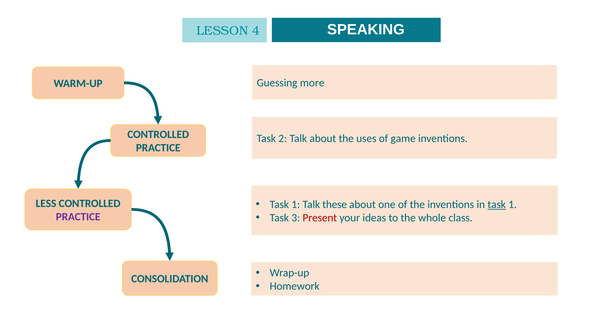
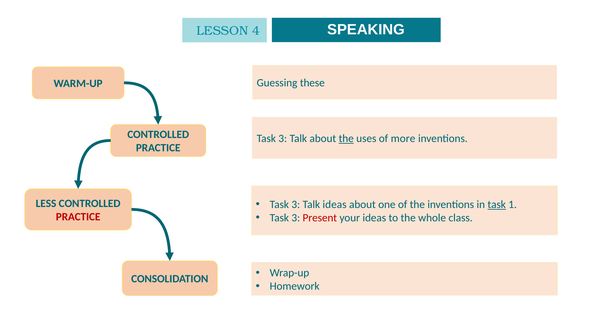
more: more -> these
2 at (283, 139): 2 -> 3
the at (346, 139) underline: none -> present
game: game -> more
1 at (296, 204): 1 -> 3
Talk these: these -> ideas
PRACTICE at (78, 217) colour: purple -> red
